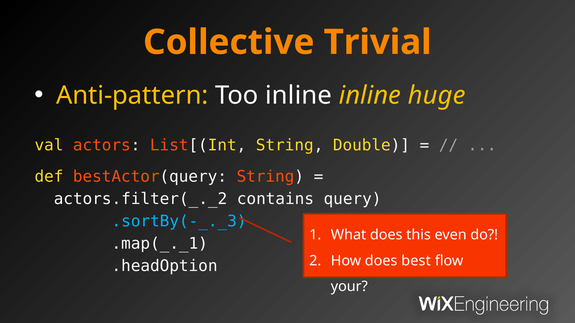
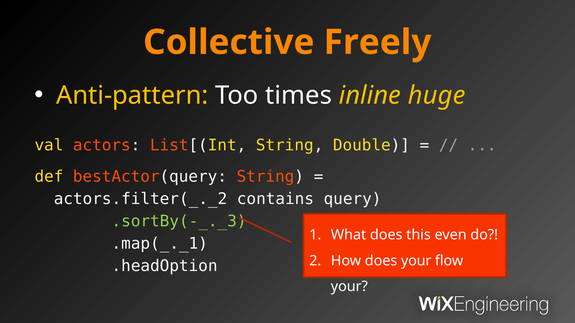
Trivial: Trivial -> Freely
Too inline: inline -> times
.sortBy(-_._3 colour: light blue -> light green
does best: best -> your
